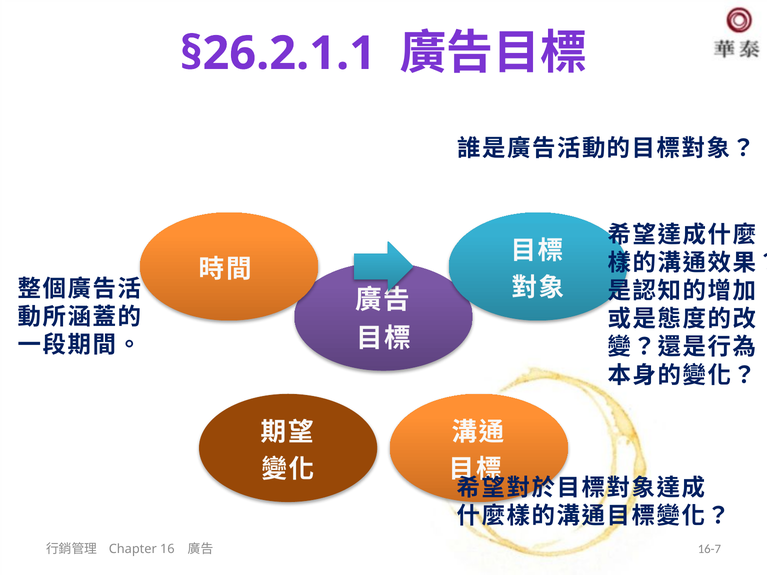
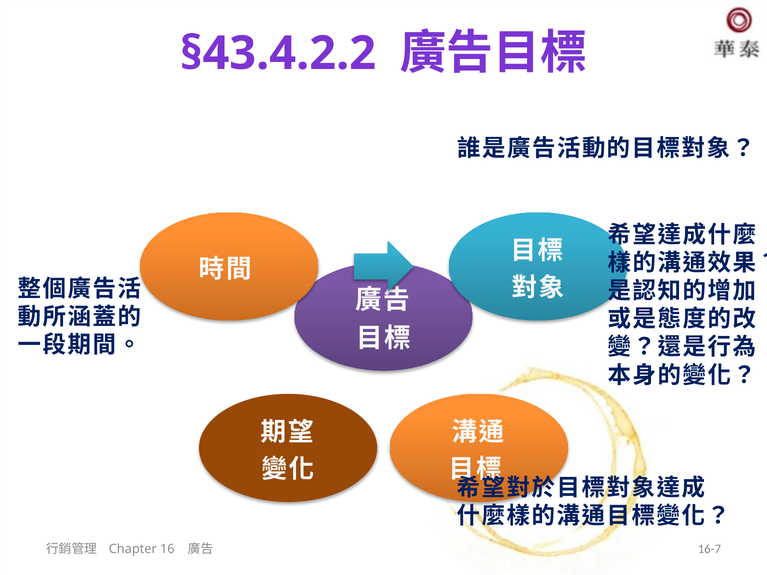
§26.2.1.1: §26.2.1.1 -> §43.4.2.2
